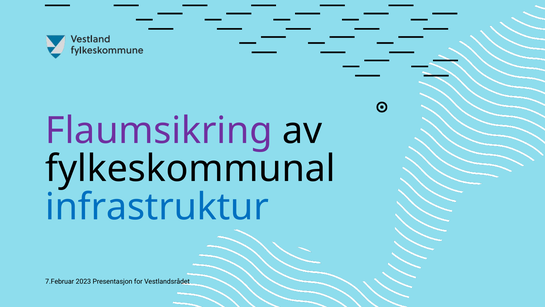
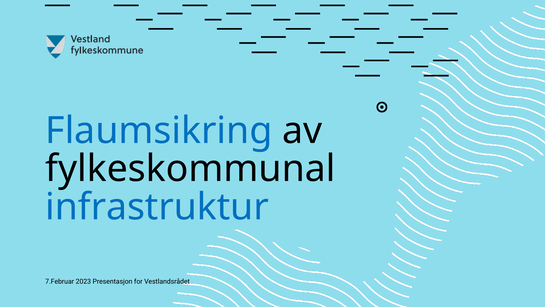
Flaumsikring colour: purple -> blue
